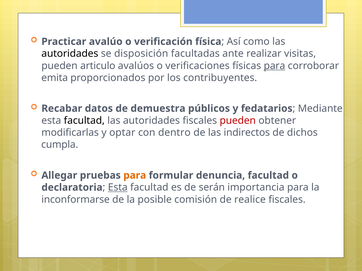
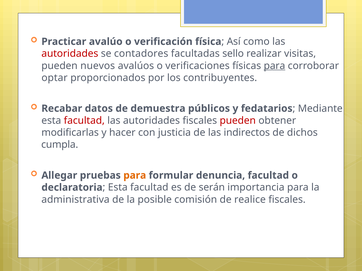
autoridades at (70, 54) colour: black -> red
disposición: disposición -> contadores
ante: ante -> sello
articulo: articulo -> nuevos
emita: emita -> optar
facultad at (84, 121) colour: black -> red
optar: optar -> hacer
dentro: dentro -> justicia
Esta at (118, 188) underline: present -> none
inconformarse: inconformarse -> administrativa
